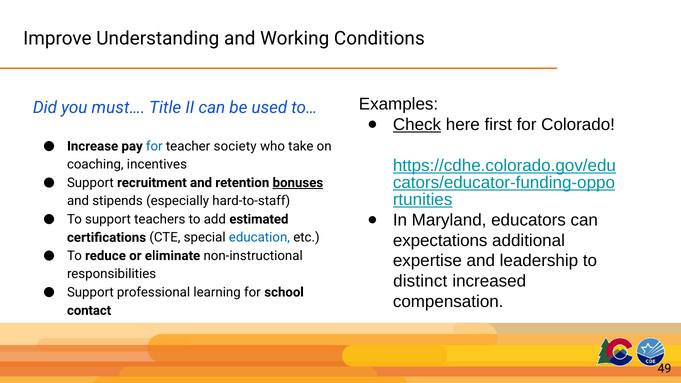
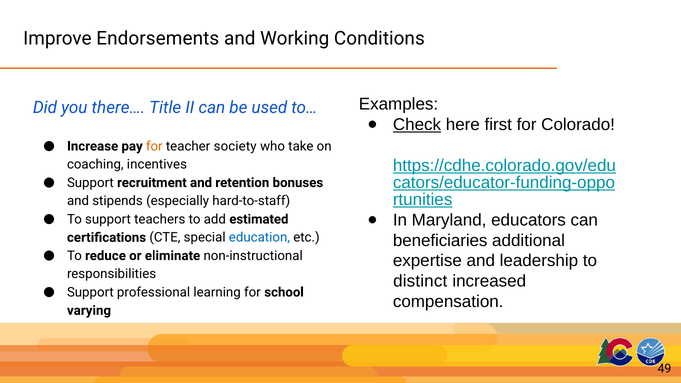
Understanding: Understanding -> Endorsements
must…: must… -> there…
for at (154, 146) colour: blue -> orange
bonuses underline: present -> none
expectations: expectations -> beneficiaries
contact: contact -> varying
